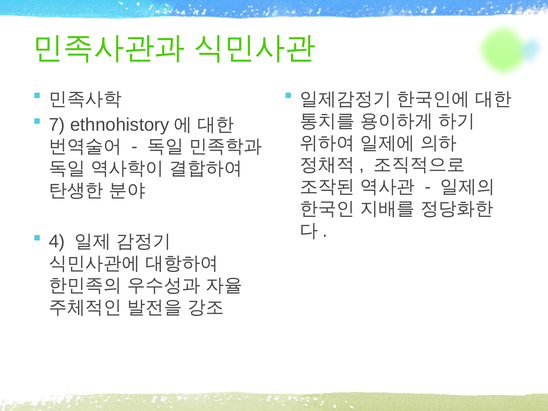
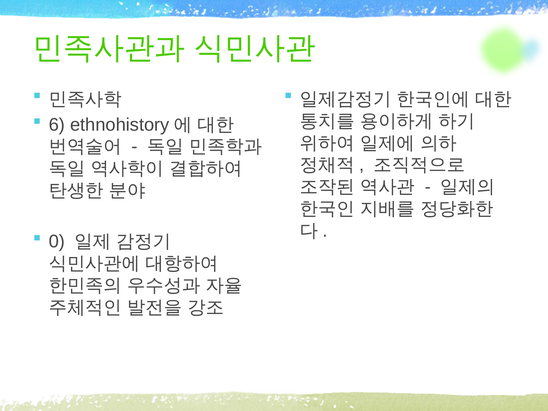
7: 7 -> 6
4: 4 -> 0
